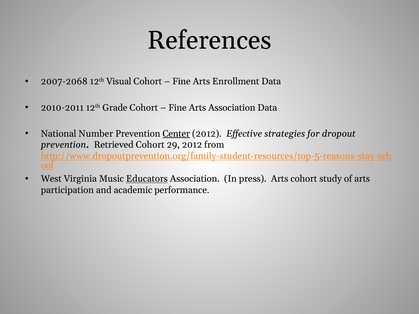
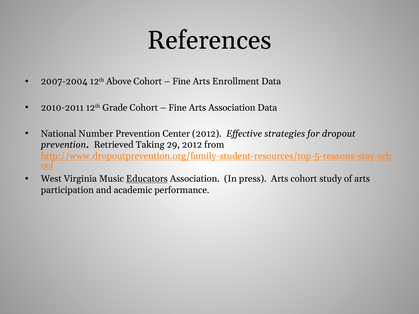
2007-2068: 2007-2068 -> 2007-2004
Visual: Visual -> Above
Center underline: present -> none
Retrieved Cohort: Cohort -> Taking
